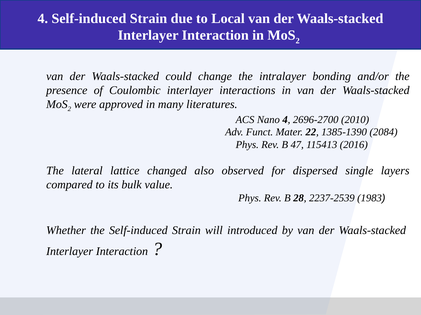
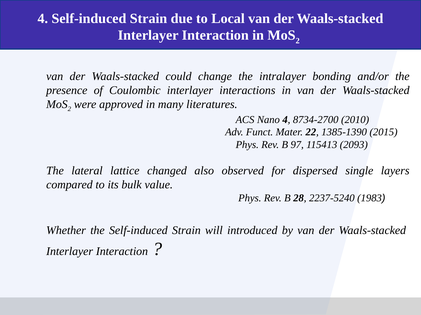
2696-2700: 2696-2700 -> 8734-2700
2084: 2084 -> 2015
47: 47 -> 97
2016: 2016 -> 2093
2237-2539: 2237-2539 -> 2237-5240
